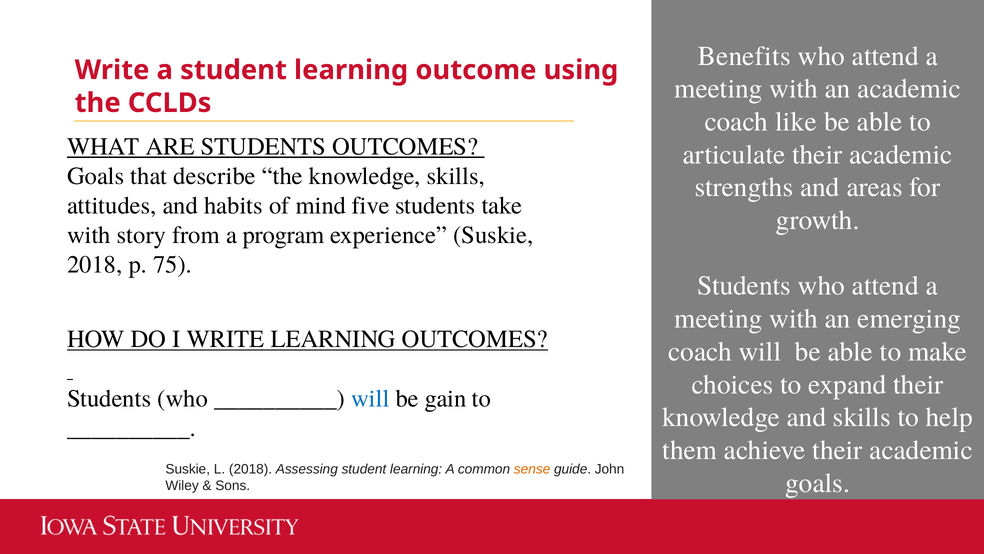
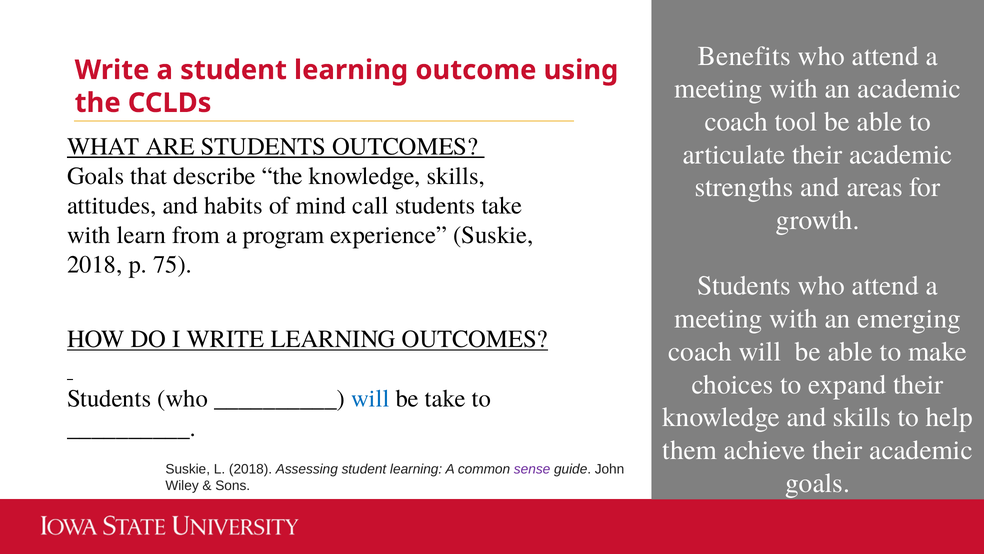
like: like -> tool
five: five -> call
story: story -> learn
be gain: gain -> take
sense colour: orange -> purple
